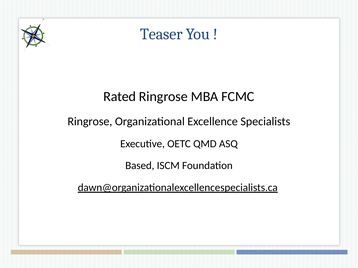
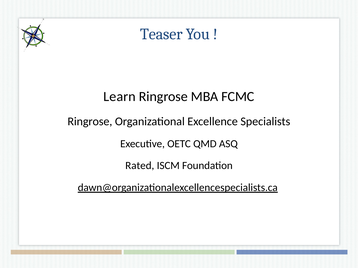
Rated: Rated -> Learn
Based: Based -> Rated
